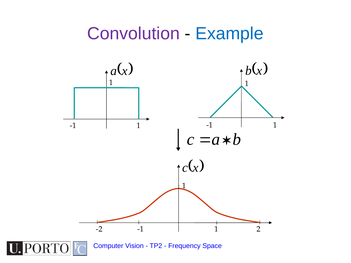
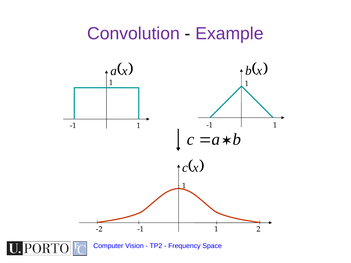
Example colour: blue -> purple
